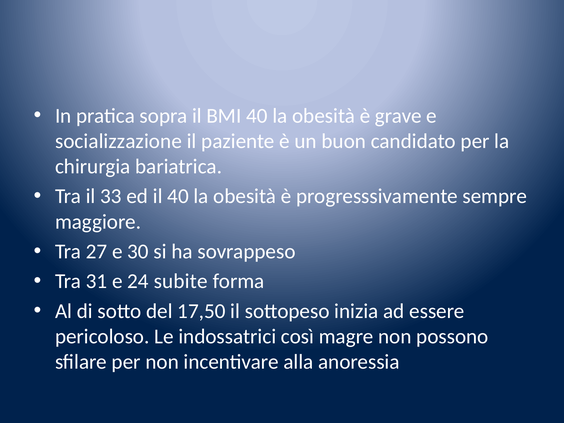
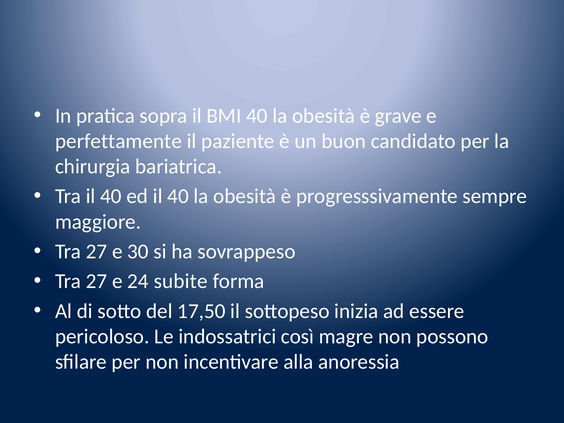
socializzazione: socializzazione -> perfettamente
Tra il 33: 33 -> 40
31 at (97, 281): 31 -> 27
